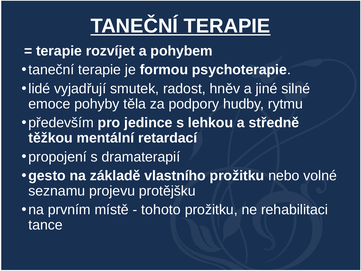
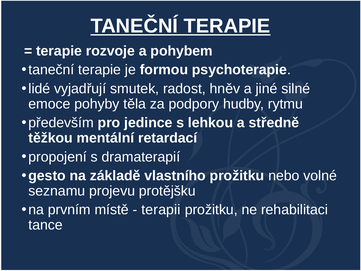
rozvíjet: rozvíjet -> rozvoje
tohoto: tohoto -> terapii
